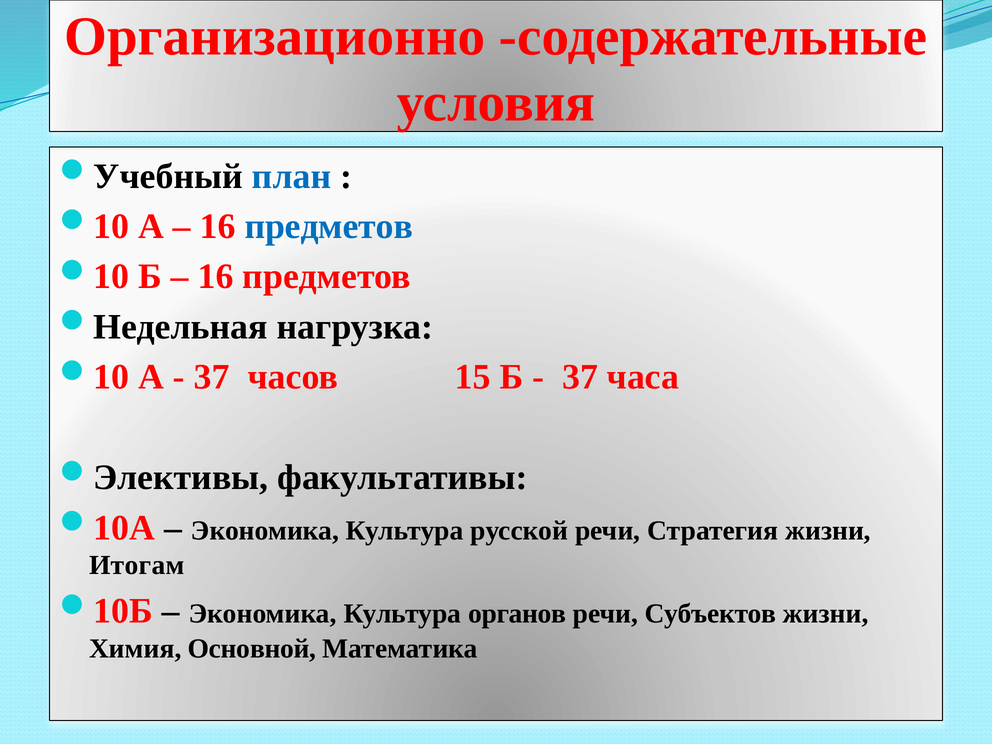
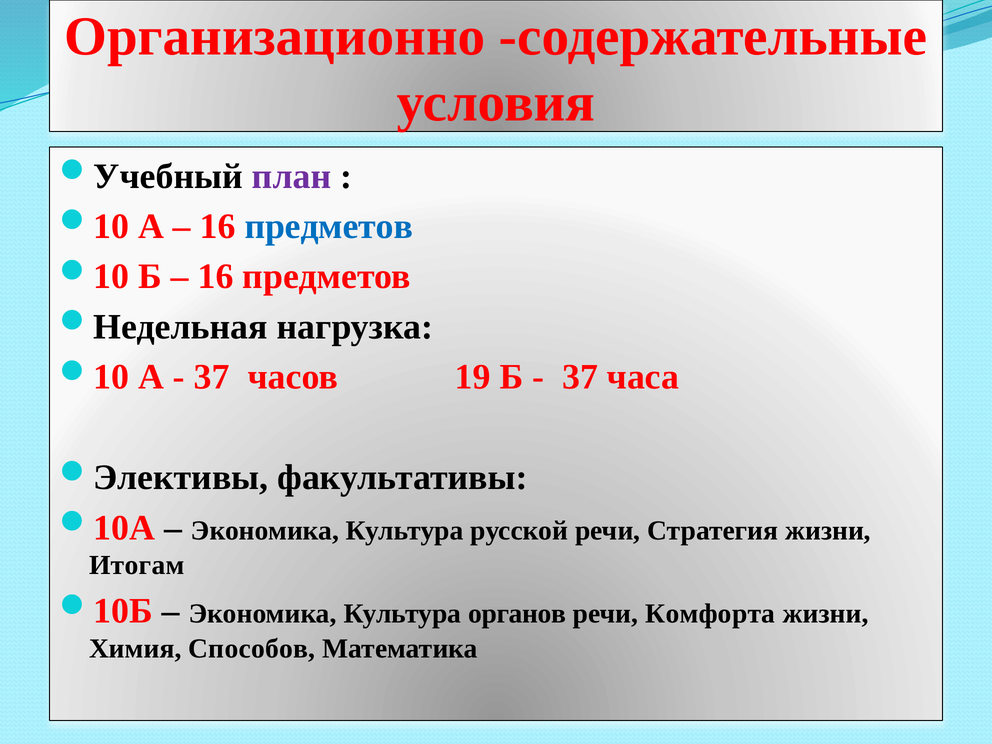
план colour: blue -> purple
15: 15 -> 19
Субъектов: Субъектов -> Комфорта
Основной: Основной -> Способов
